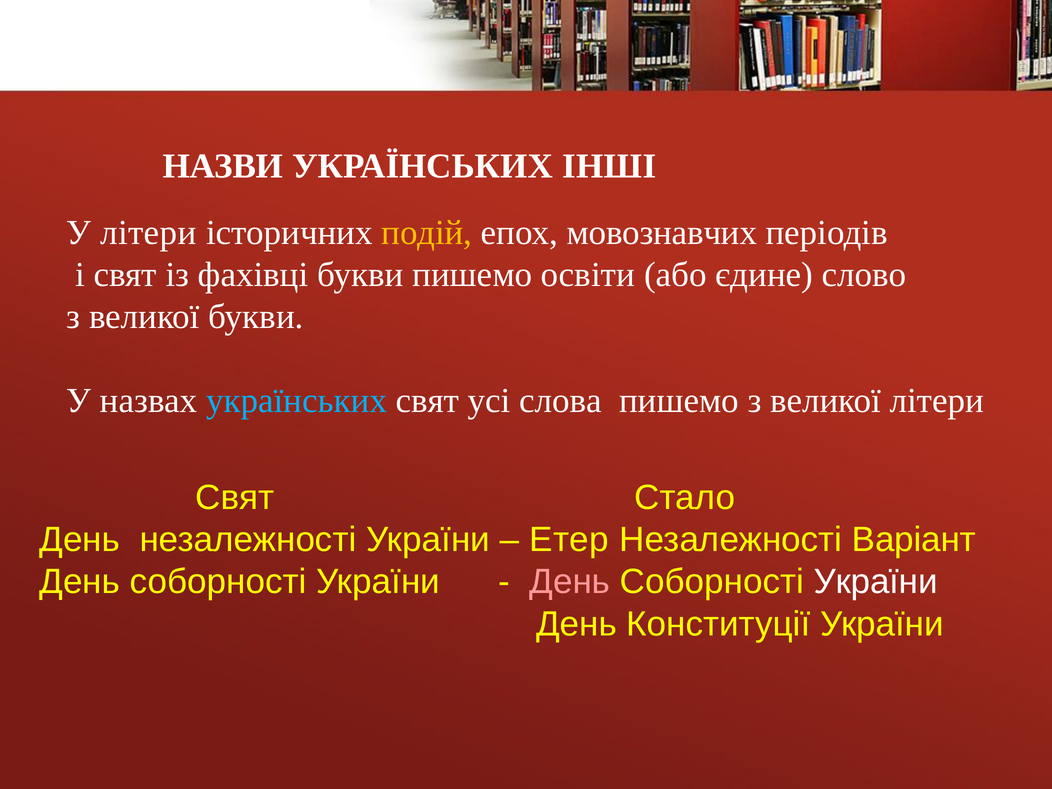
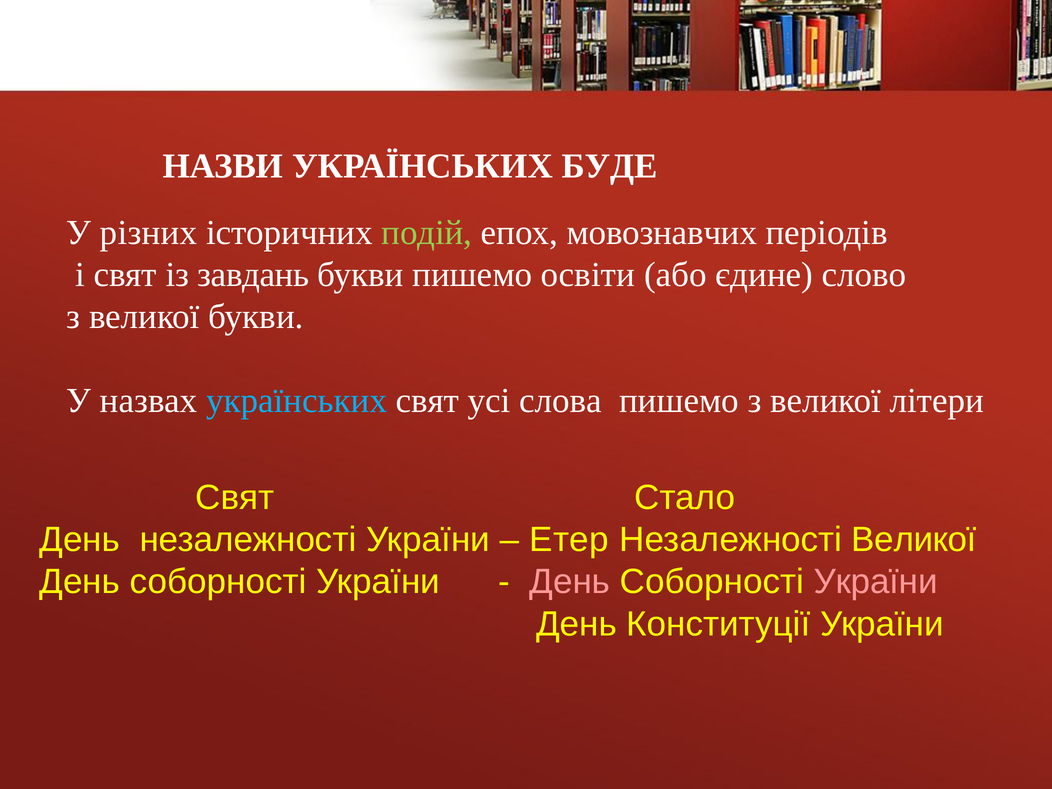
ІНШІ: ІНШІ -> БУДЕ
У літери: літери -> різних
подій colour: yellow -> light green
фахівці: фахівці -> завдань
Незалежності Варіант: Варіант -> Великої
України at (876, 582) colour: white -> pink
